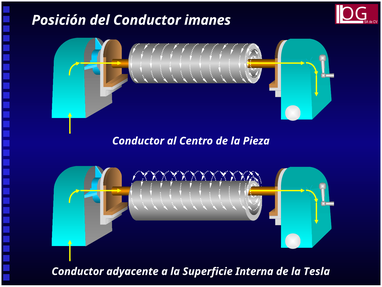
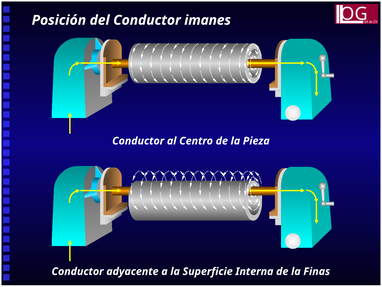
Tesla: Tesla -> Finas
